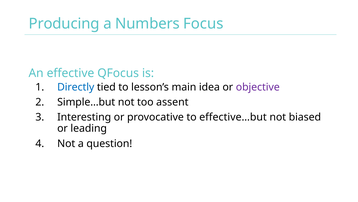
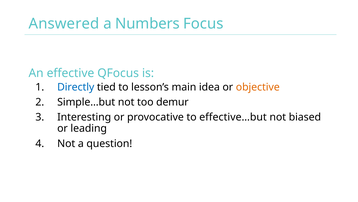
Producing: Producing -> Answered
objective colour: purple -> orange
assent: assent -> demur
